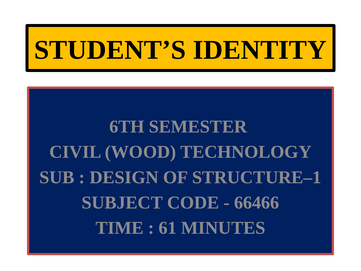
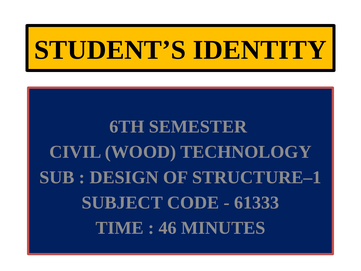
66466: 66466 -> 61333
61: 61 -> 46
